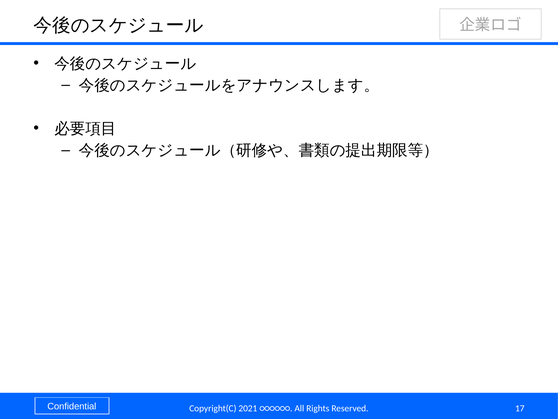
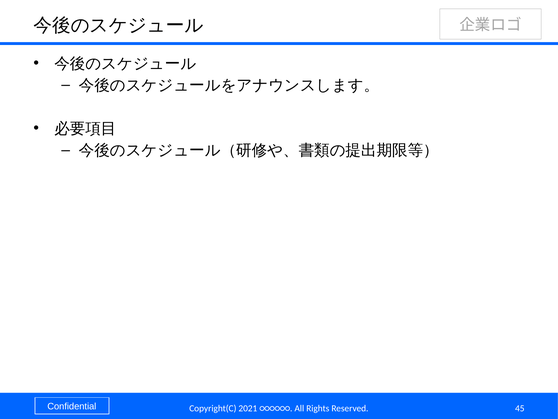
17: 17 -> 45
